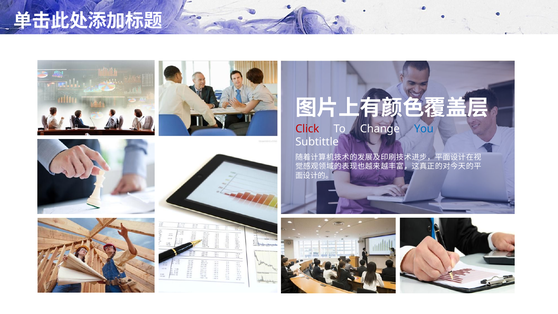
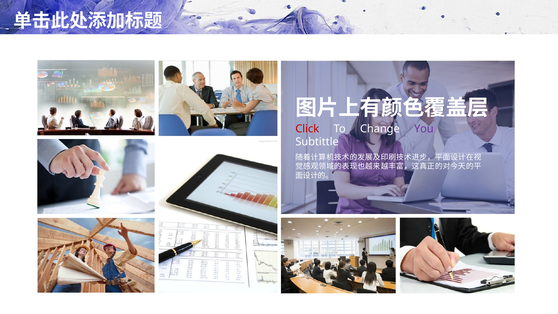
You colour: blue -> purple
